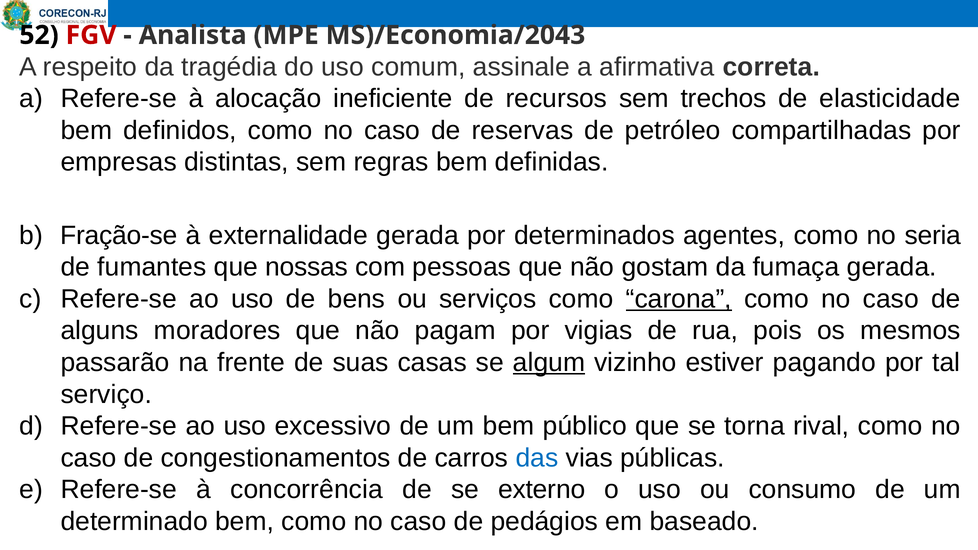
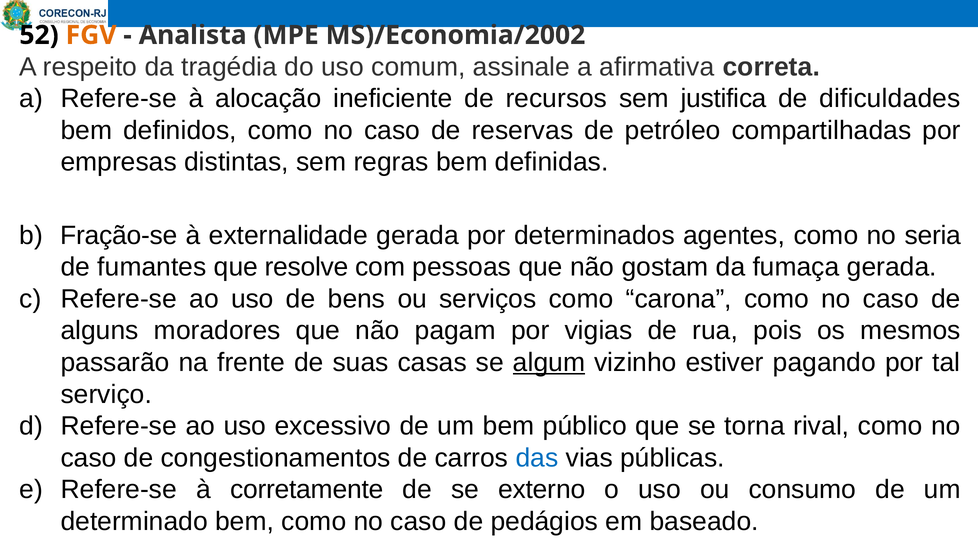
FGV colour: red -> orange
MS)/Economia/2043: MS)/Economia/2043 -> MS)/Economia/2002
trechos: trechos -> justifica
elasticidade: elasticidade -> dificuldades
nossas: nossas -> resolve
carona underline: present -> none
concorrência: concorrência -> corretamente
